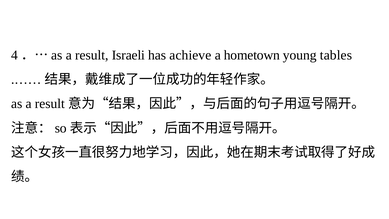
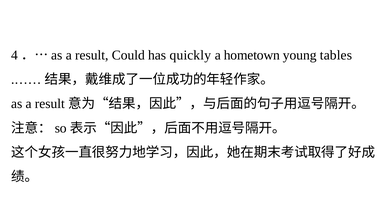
Israeli: Israeli -> Could
achieve: achieve -> quickly
